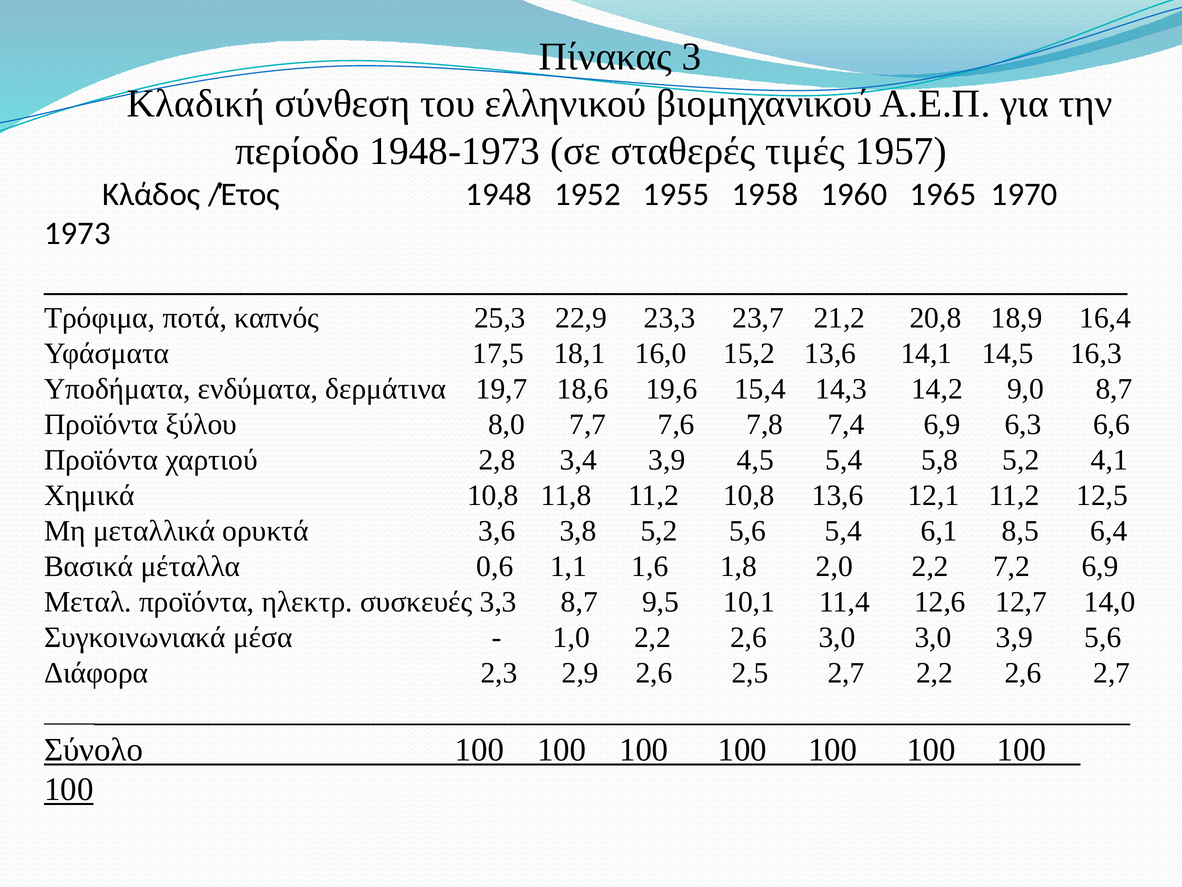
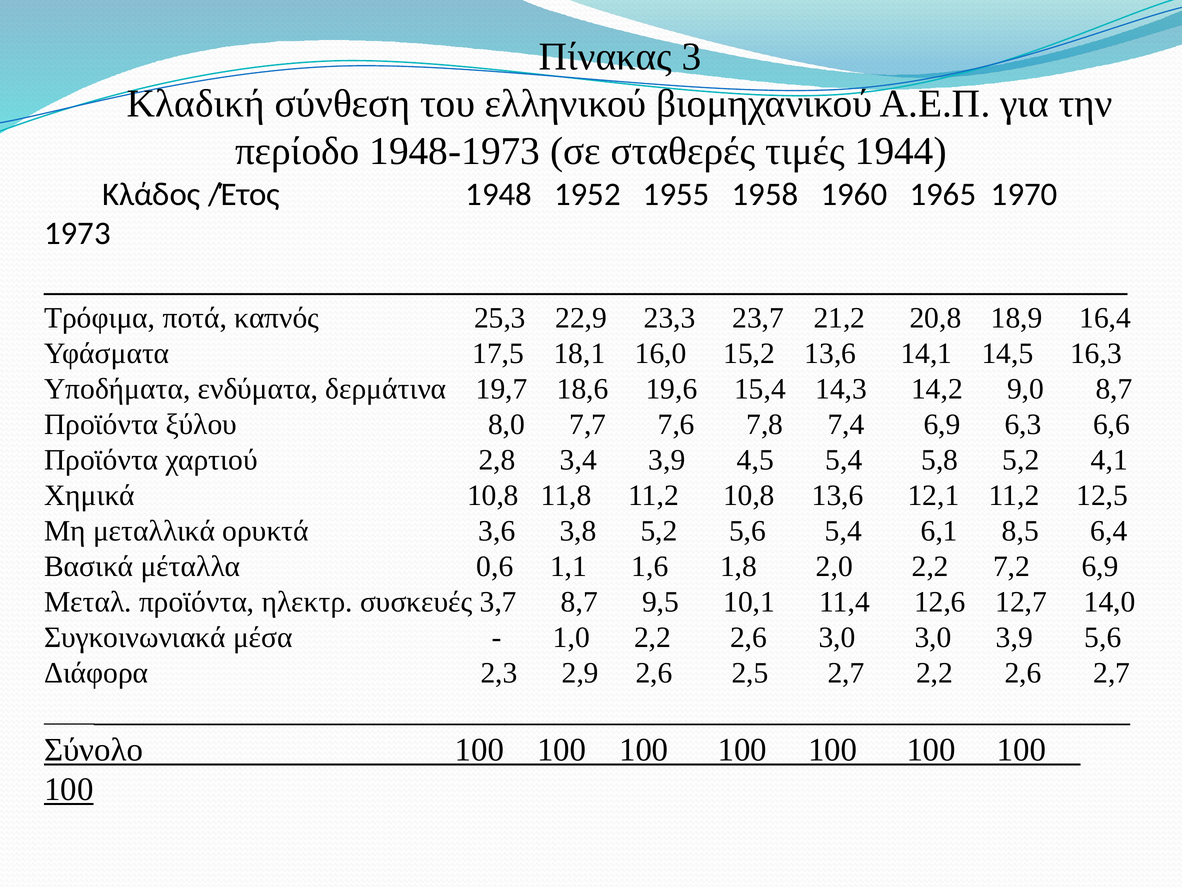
1957: 1957 -> 1944
3,3: 3,3 -> 3,7
